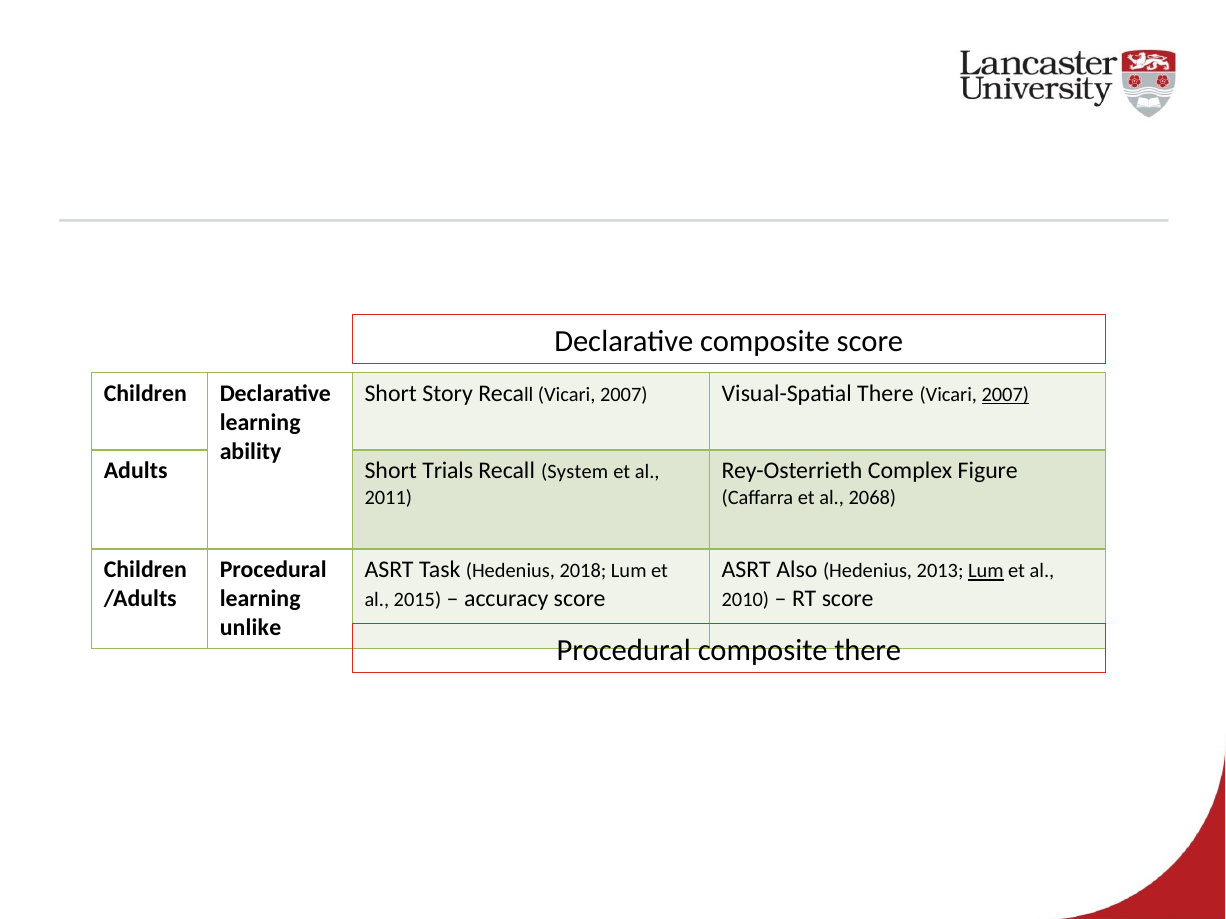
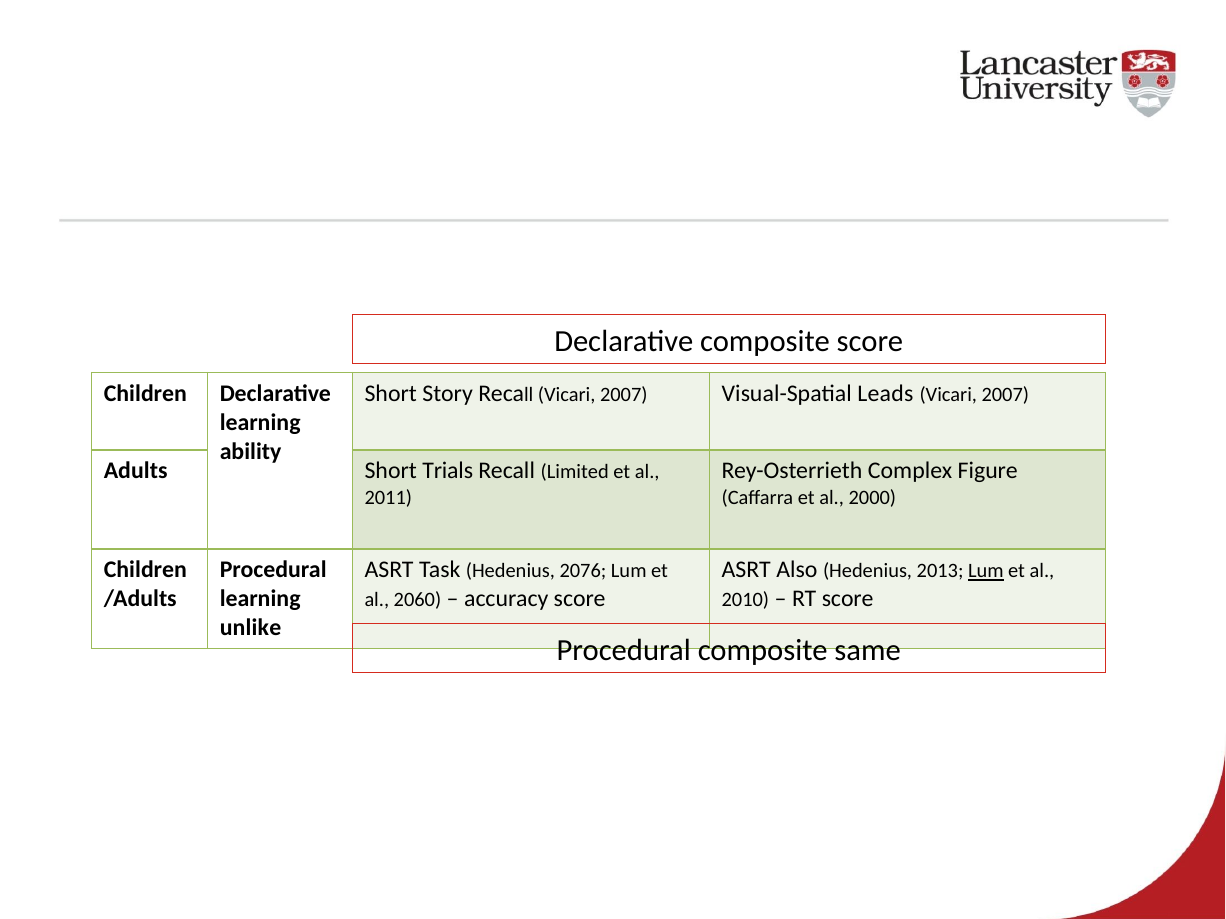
Visual-Spatial There: There -> Leads
2007 at (1005, 395) underline: present -> none
System: System -> Limited
2068: 2068 -> 2000
2018: 2018 -> 2076
2015: 2015 -> 2060
composite there: there -> same
